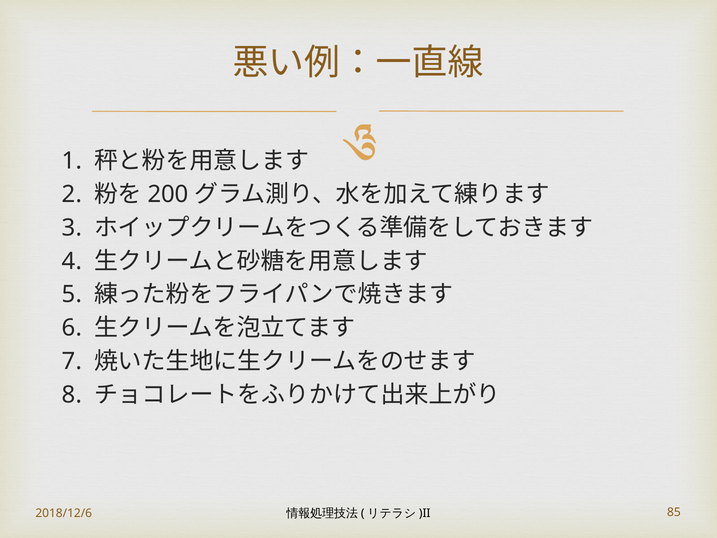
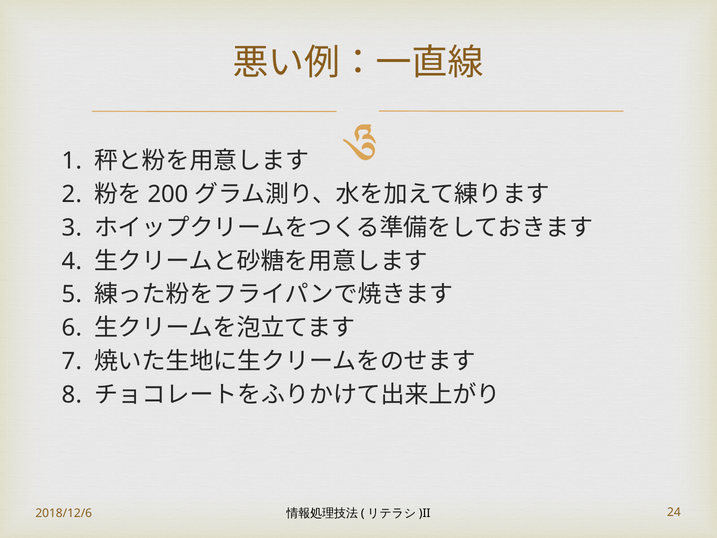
85: 85 -> 24
